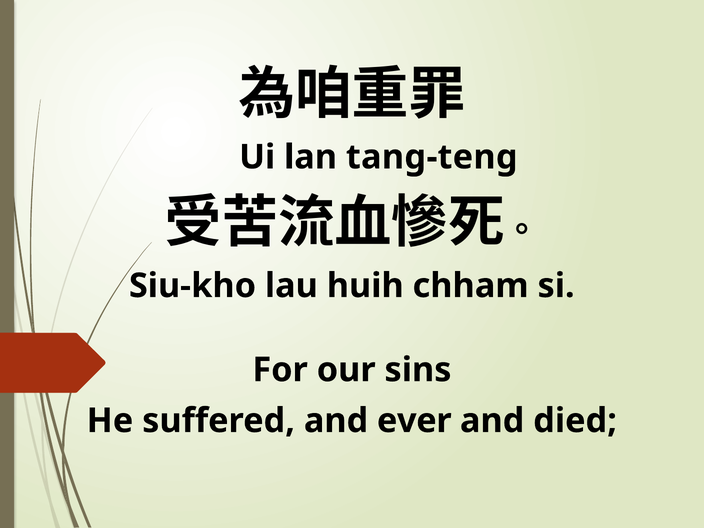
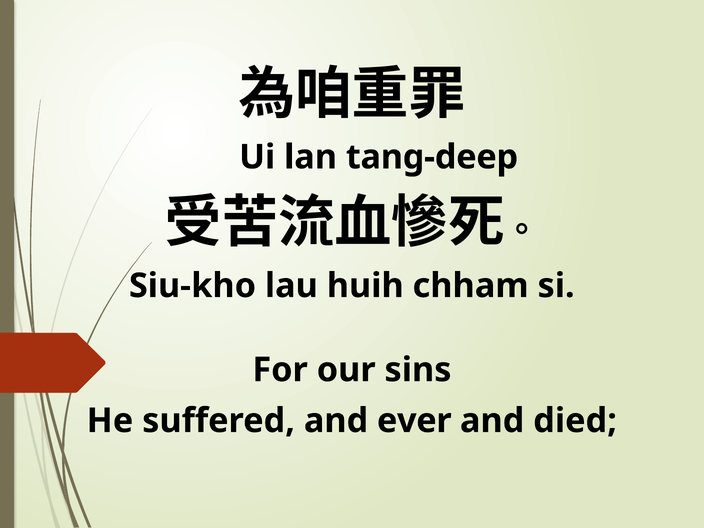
tang-teng: tang-teng -> tang-deep
